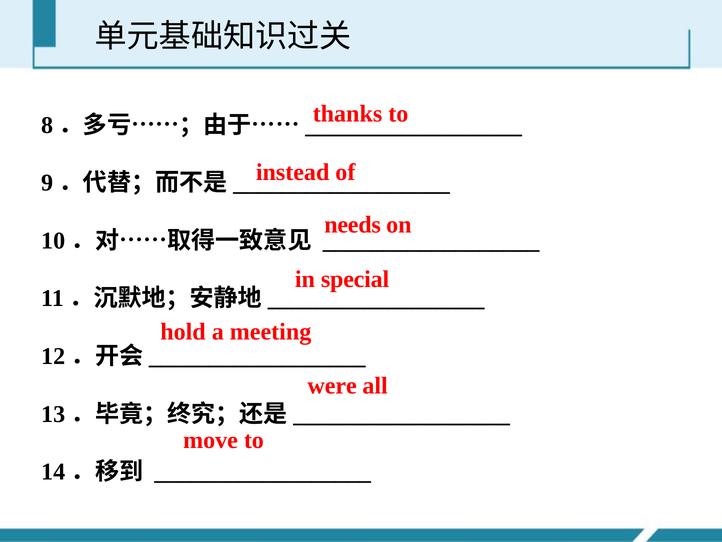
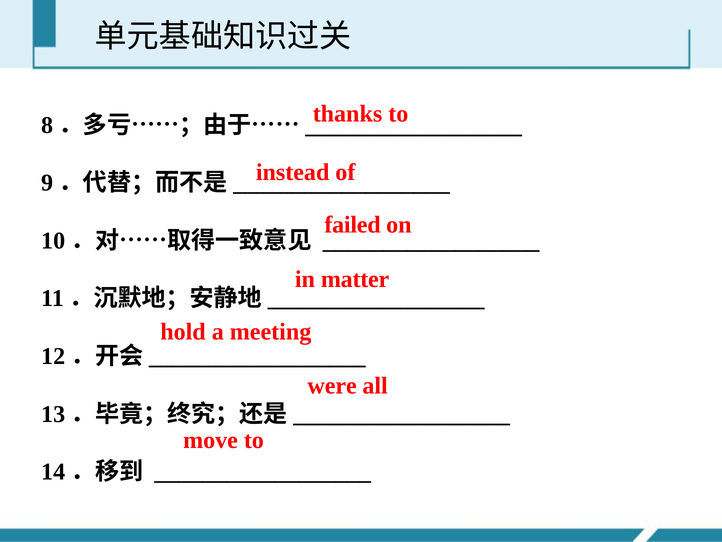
needs: needs -> failed
special: special -> matter
